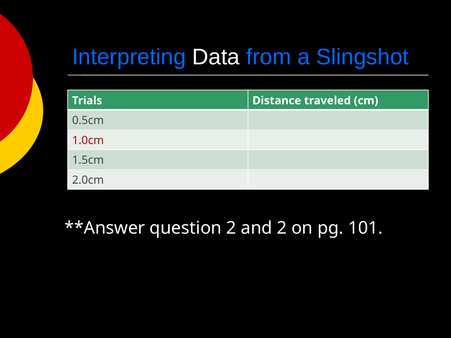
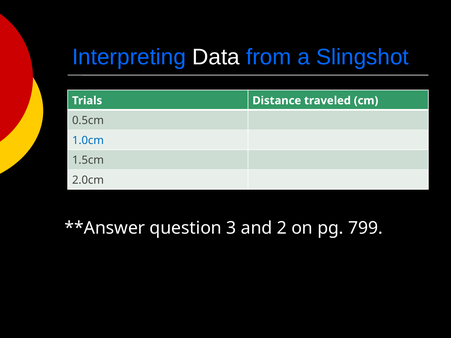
1.0cm colour: red -> blue
question 2: 2 -> 3
101: 101 -> 799
